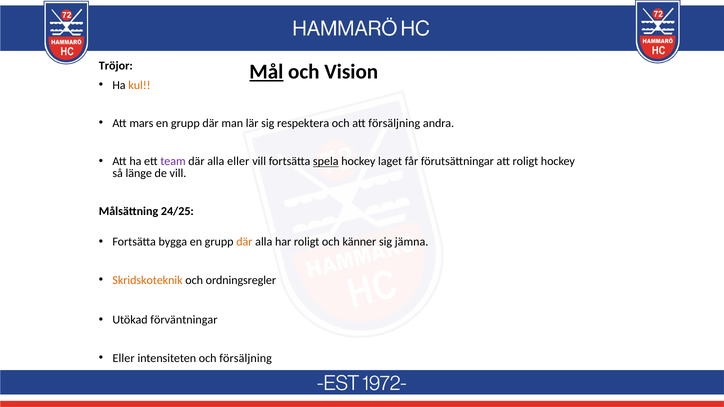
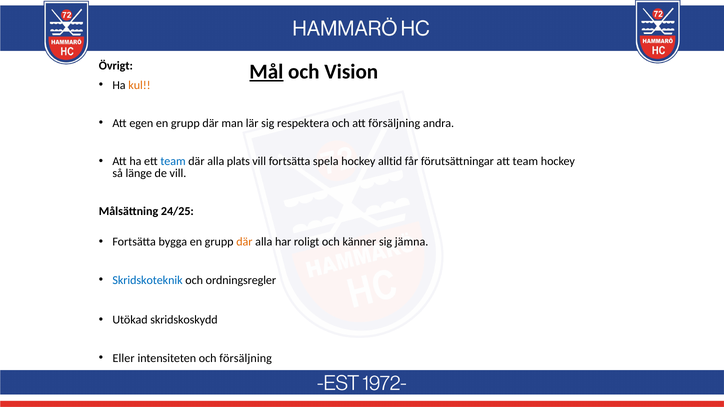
Tröjor: Tröjor -> Övrigt
mars: mars -> egen
team at (173, 162) colour: purple -> blue
alla eller: eller -> plats
spela underline: present -> none
laget: laget -> alltid
att roligt: roligt -> team
Skridskoteknik colour: orange -> blue
förväntningar: förväntningar -> skridskoskydd
